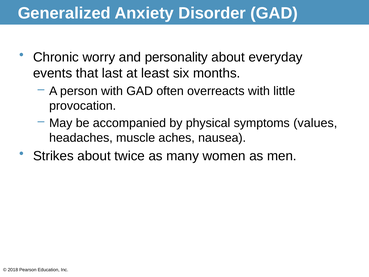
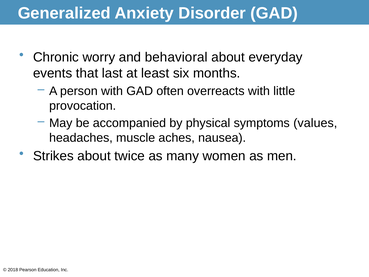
personality: personality -> behavioral
